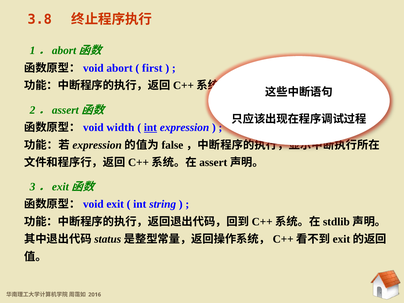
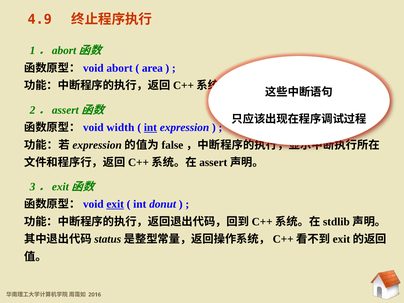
3.8: 3.8 -> 4.9
first: first -> area
exit underline: none -> present
string: string -> donut
